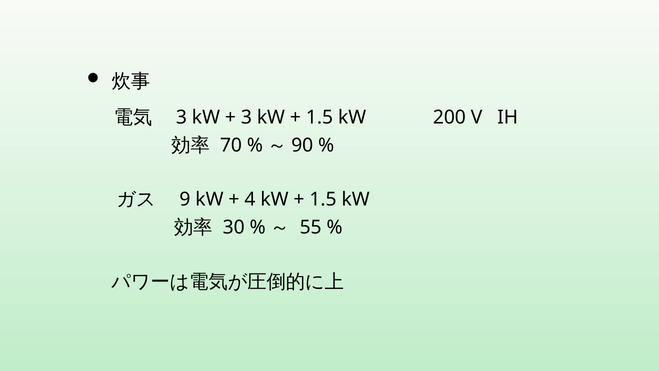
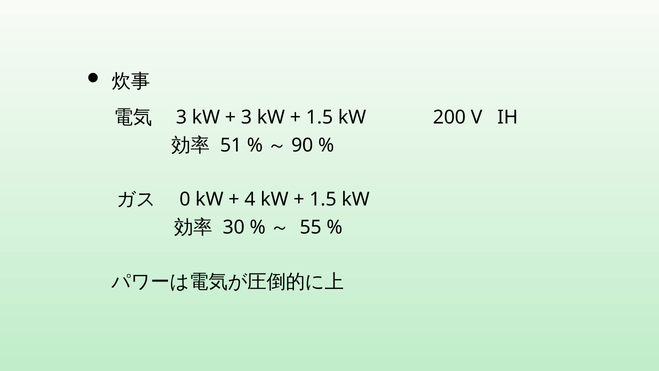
70: 70 -> 51
9: 9 -> 0
